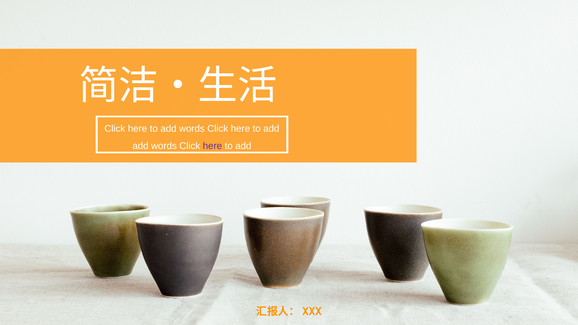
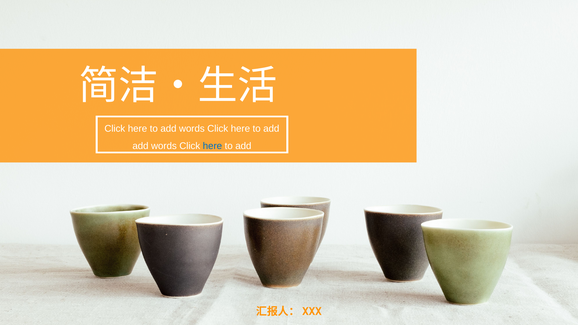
here at (212, 146) colour: purple -> blue
